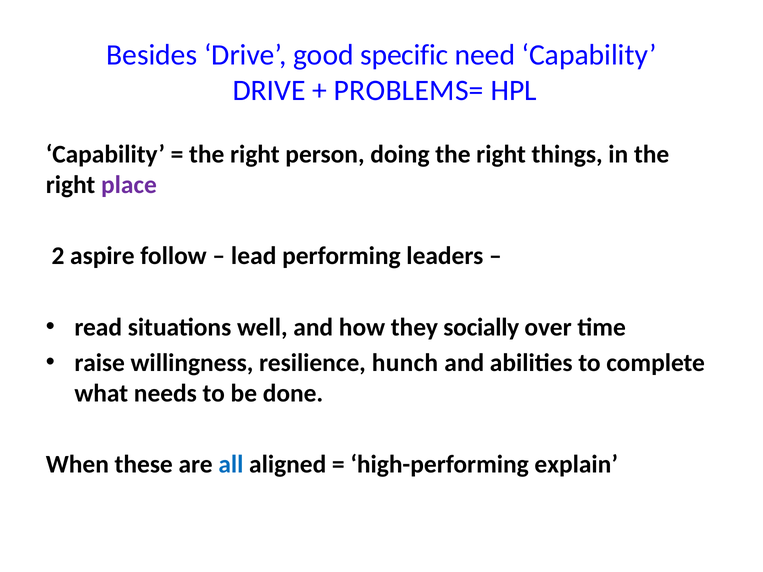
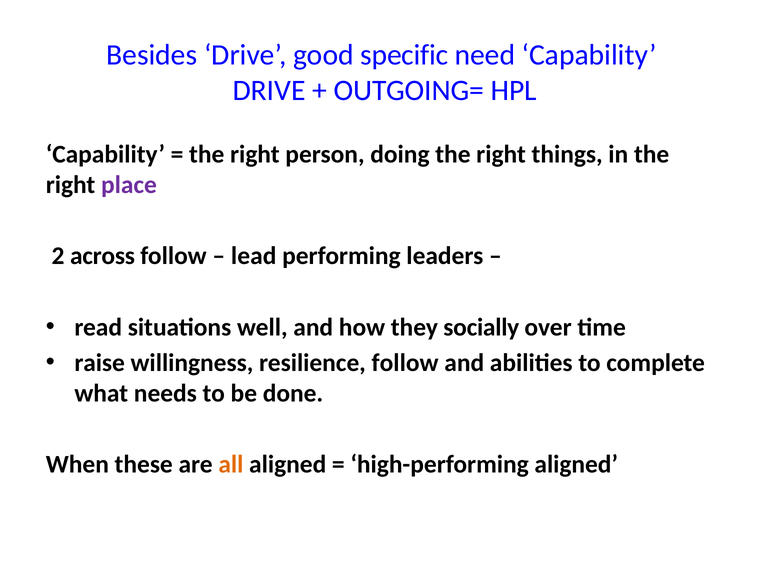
PROBLEMS=: PROBLEMS= -> OUTGOING=
aspire: aspire -> across
resilience hunch: hunch -> follow
all colour: blue -> orange
high-performing explain: explain -> aligned
